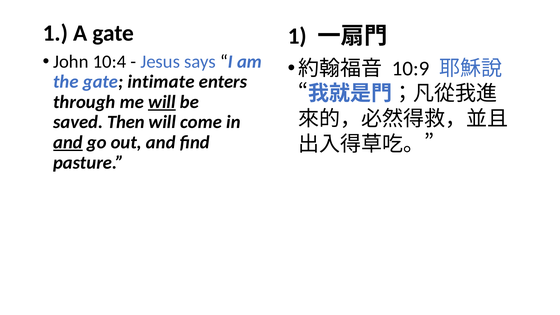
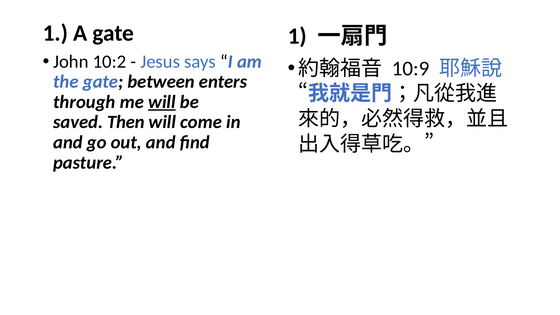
10:4: 10:4 -> 10:2
intimate: intimate -> between
and at (68, 142) underline: present -> none
